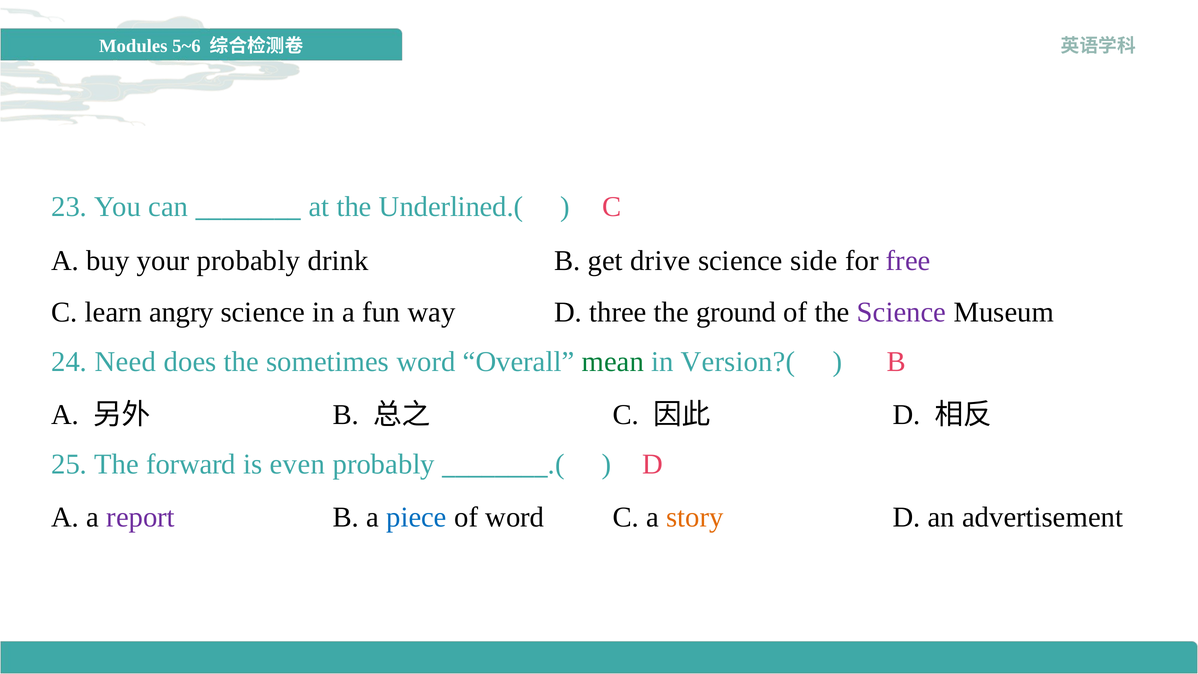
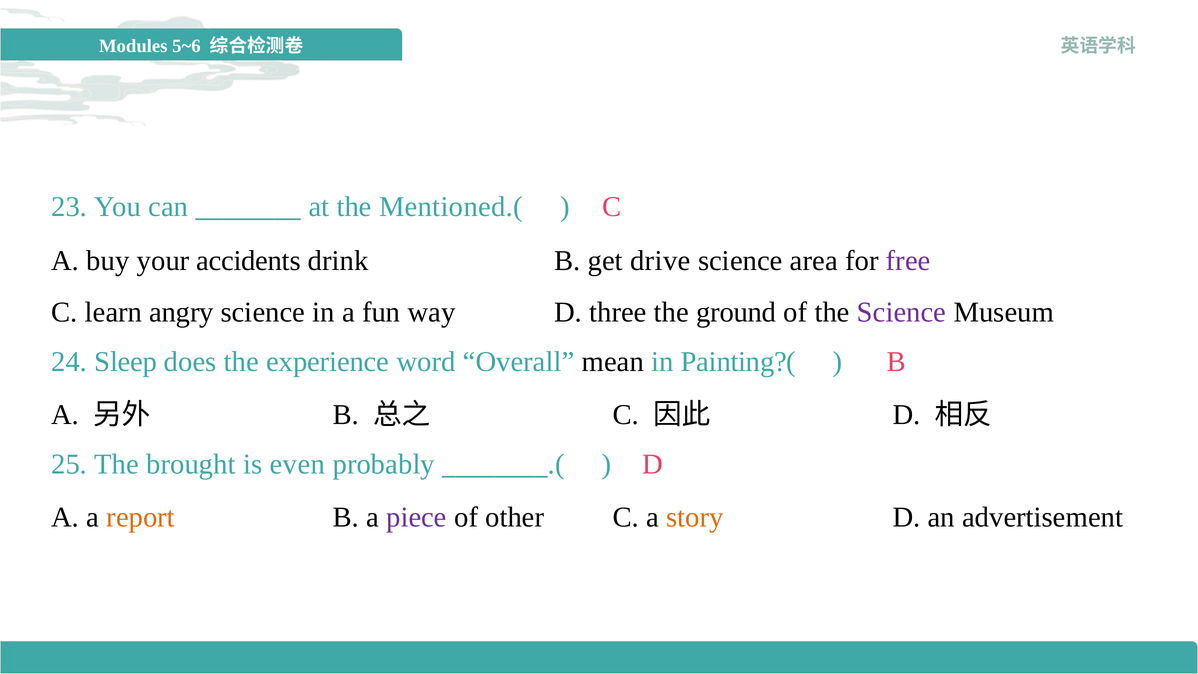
Underlined.(: Underlined.( -> Mentioned.(
your probably: probably -> accidents
side: side -> area
Need: Need -> Sleep
sometimes: sometimes -> experience
mean colour: green -> black
Version?(: Version?( -> Painting?(
forward: forward -> brought
report colour: purple -> orange
piece colour: blue -> purple
of word: word -> other
